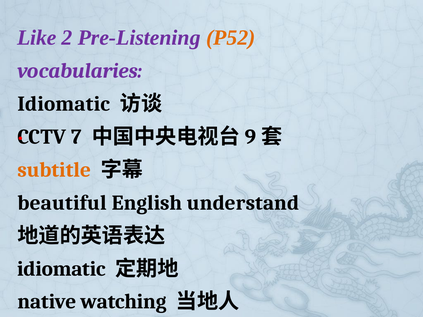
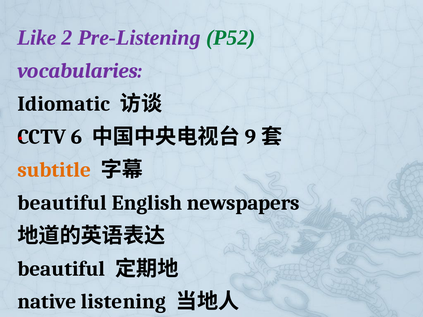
P52 colour: orange -> green
7: 7 -> 6
understand: understand -> newspapers
idiomatic at (61, 269): idiomatic -> beautiful
watching: watching -> listening
